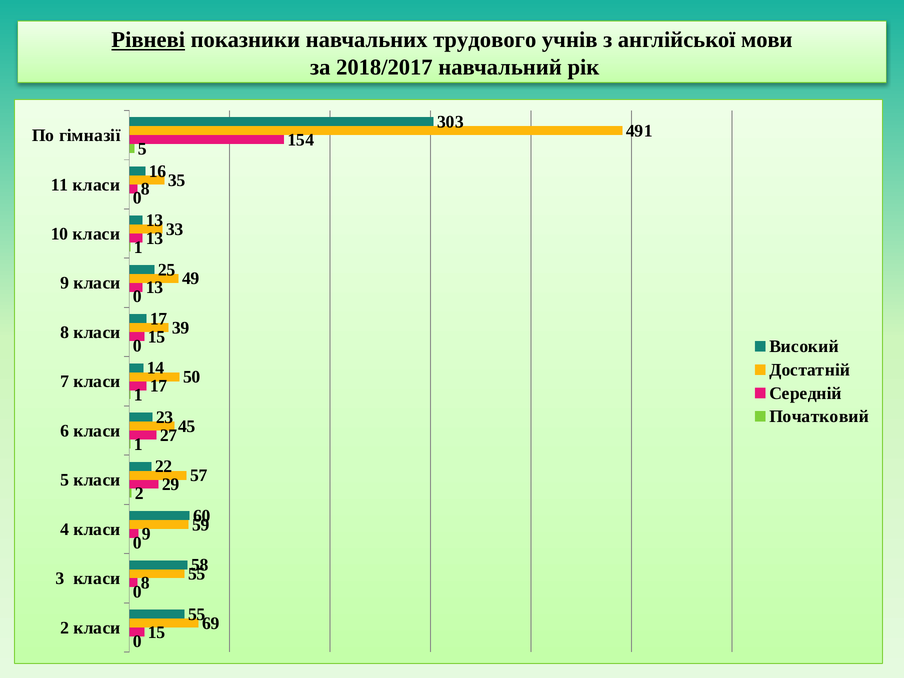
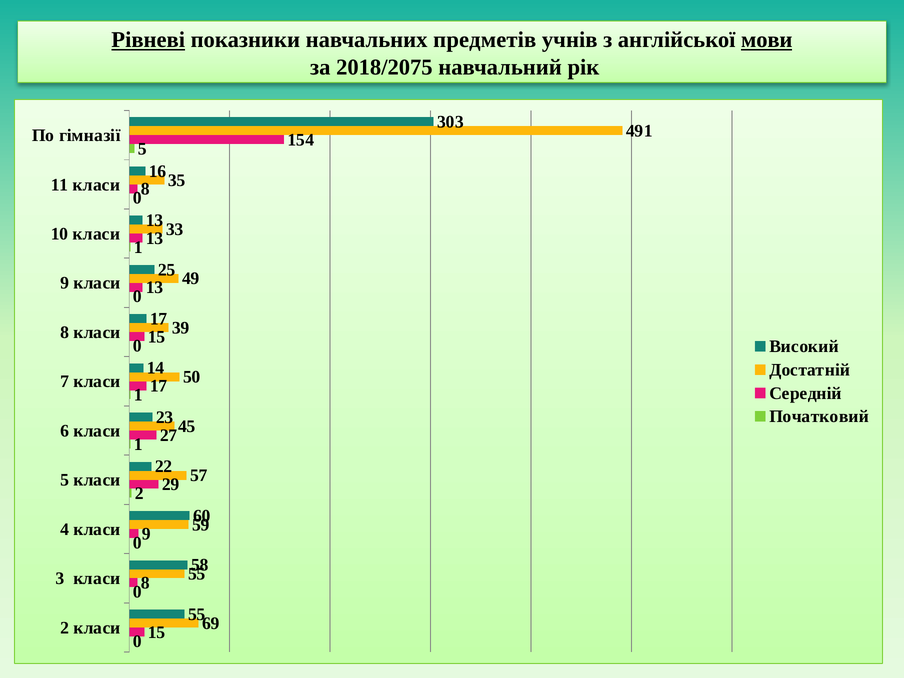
трудового: трудового -> предметів
мови underline: none -> present
2018/2017: 2018/2017 -> 2018/2075
